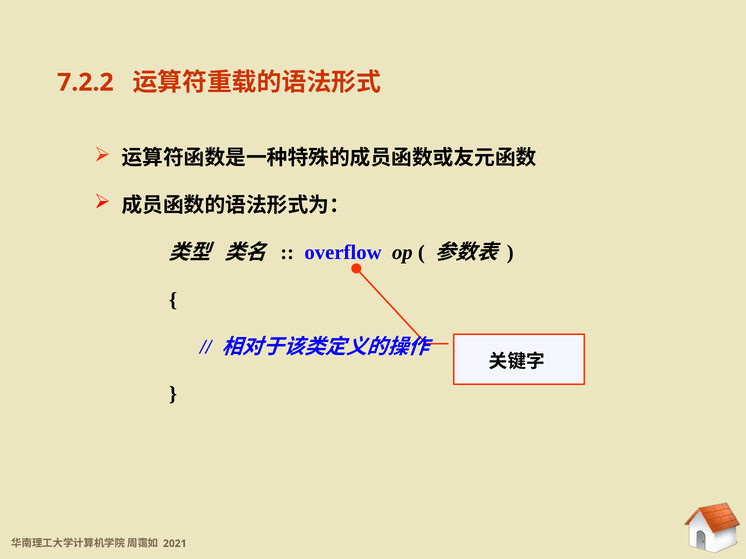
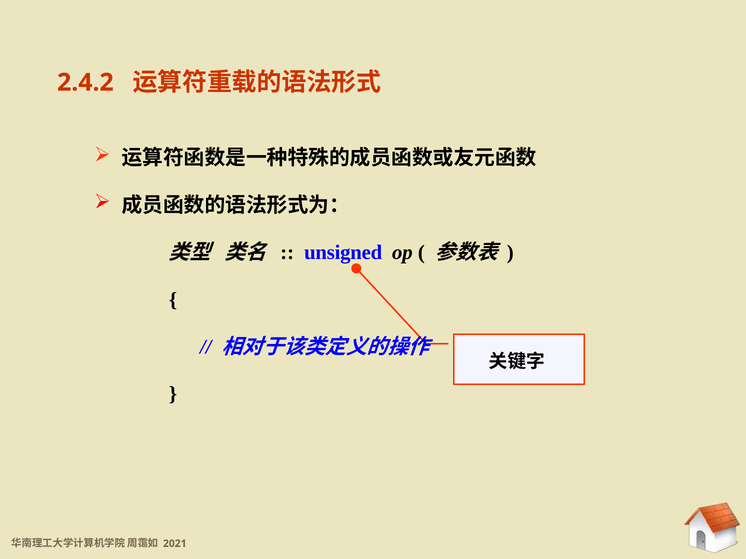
7.2.2: 7.2.2 -> 2.4.2
overflow: overflow -> unsigned
